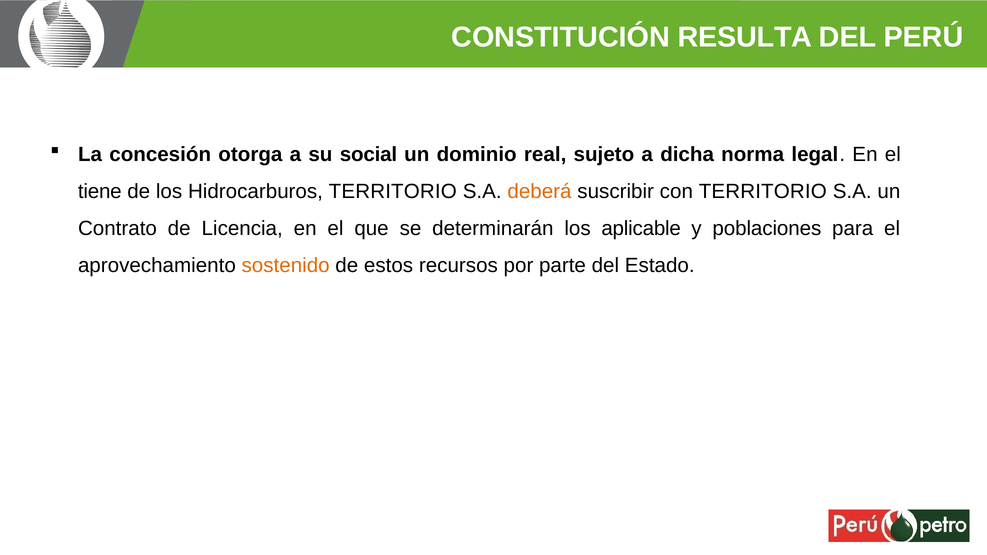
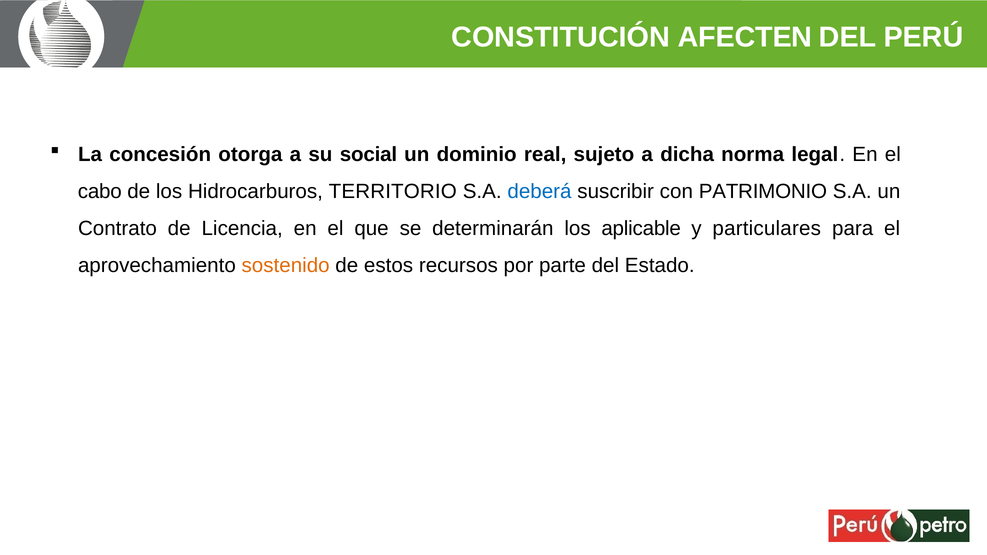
RESULTA: RESULTA -> AFECTEN
tiene: tiene -> cabo
deberá colour: orange -> blue
con TERRITORIO: TERRITORIO -> PATRIMONIO
poblaciones: poblaciones -> particulares
